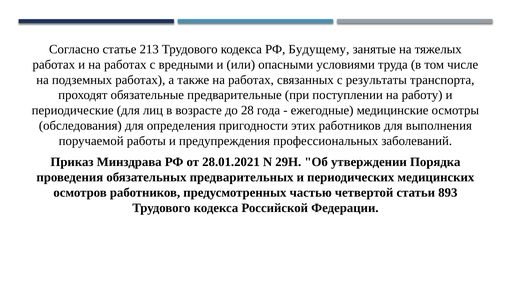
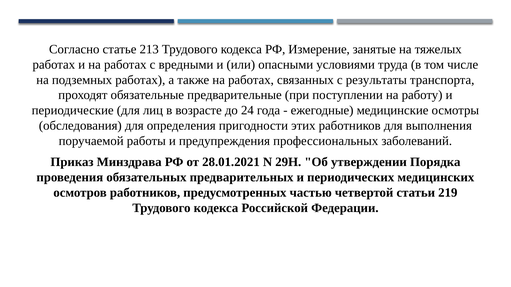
Будущему: Будущему -> Измерение
28: 28 -> 24
893: 893 -> 219
